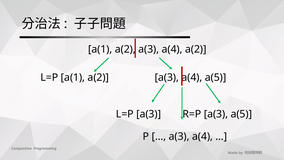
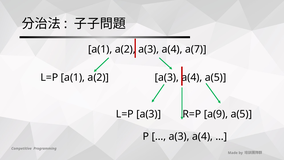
a(4 a(2: a(2 -> a(7
R=P a(3: a(3 -> a(9
